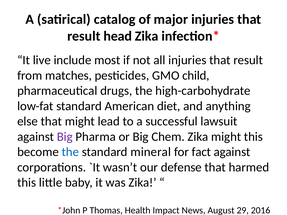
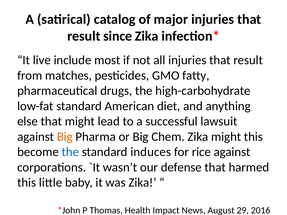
head: head -> since
child: child -> fatty
Big at (65, 137) colour: purple -> orange
mineral: mineral -> induces
fact: fact -> rice
